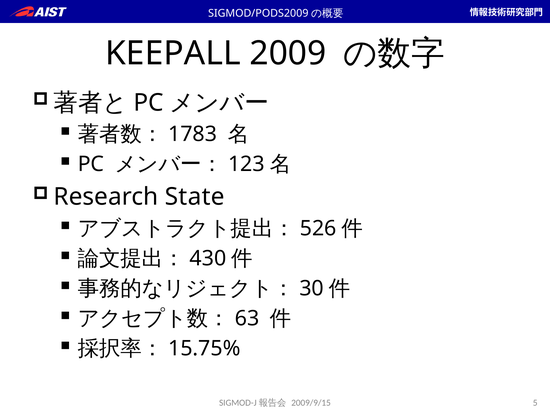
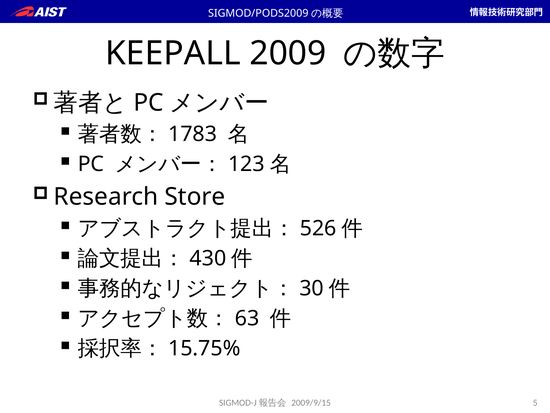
State: State -> Store
